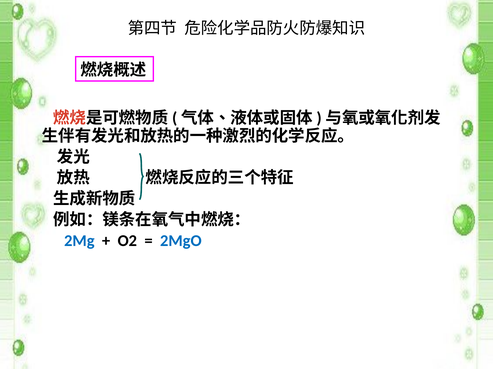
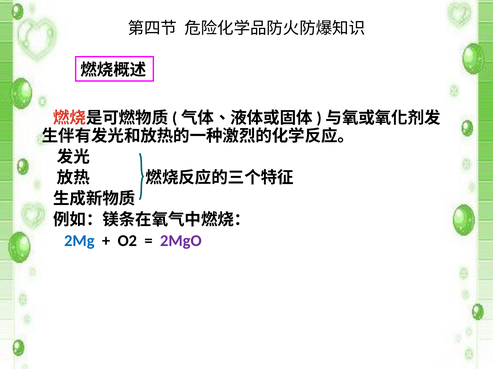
2MgO colour: blue -> purple
